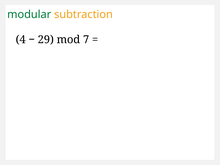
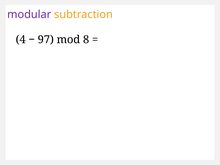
modular colour: green -> purple
29: 29 -> 97
7: 7 -> 8
